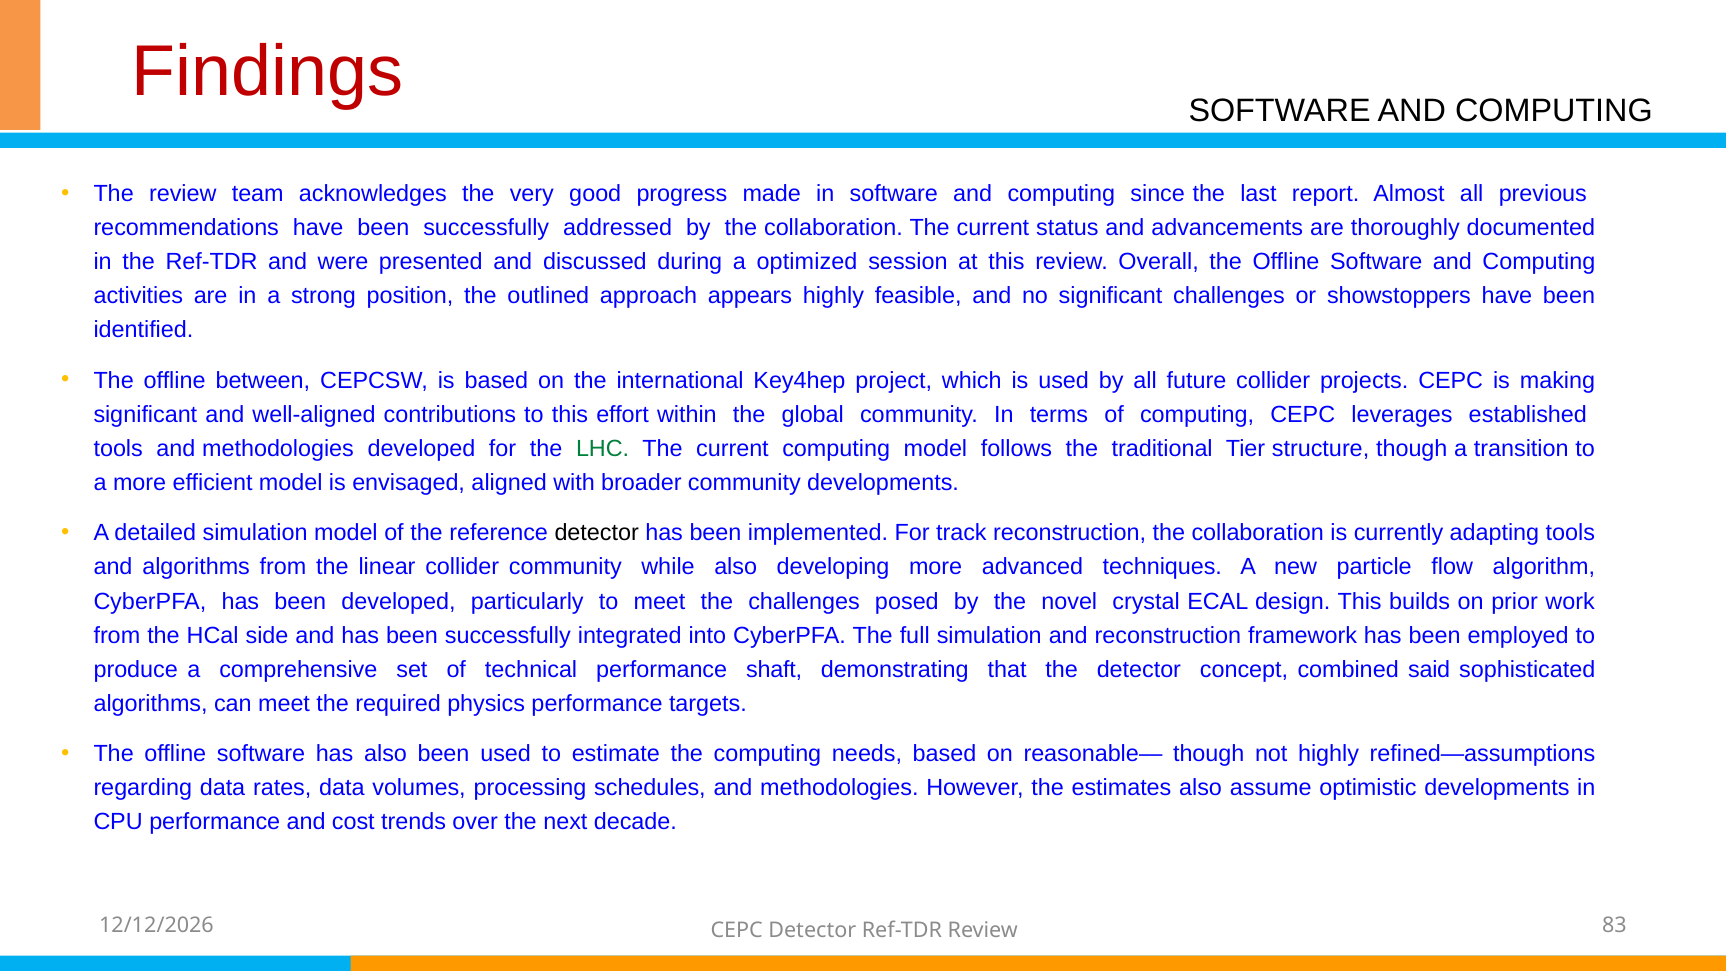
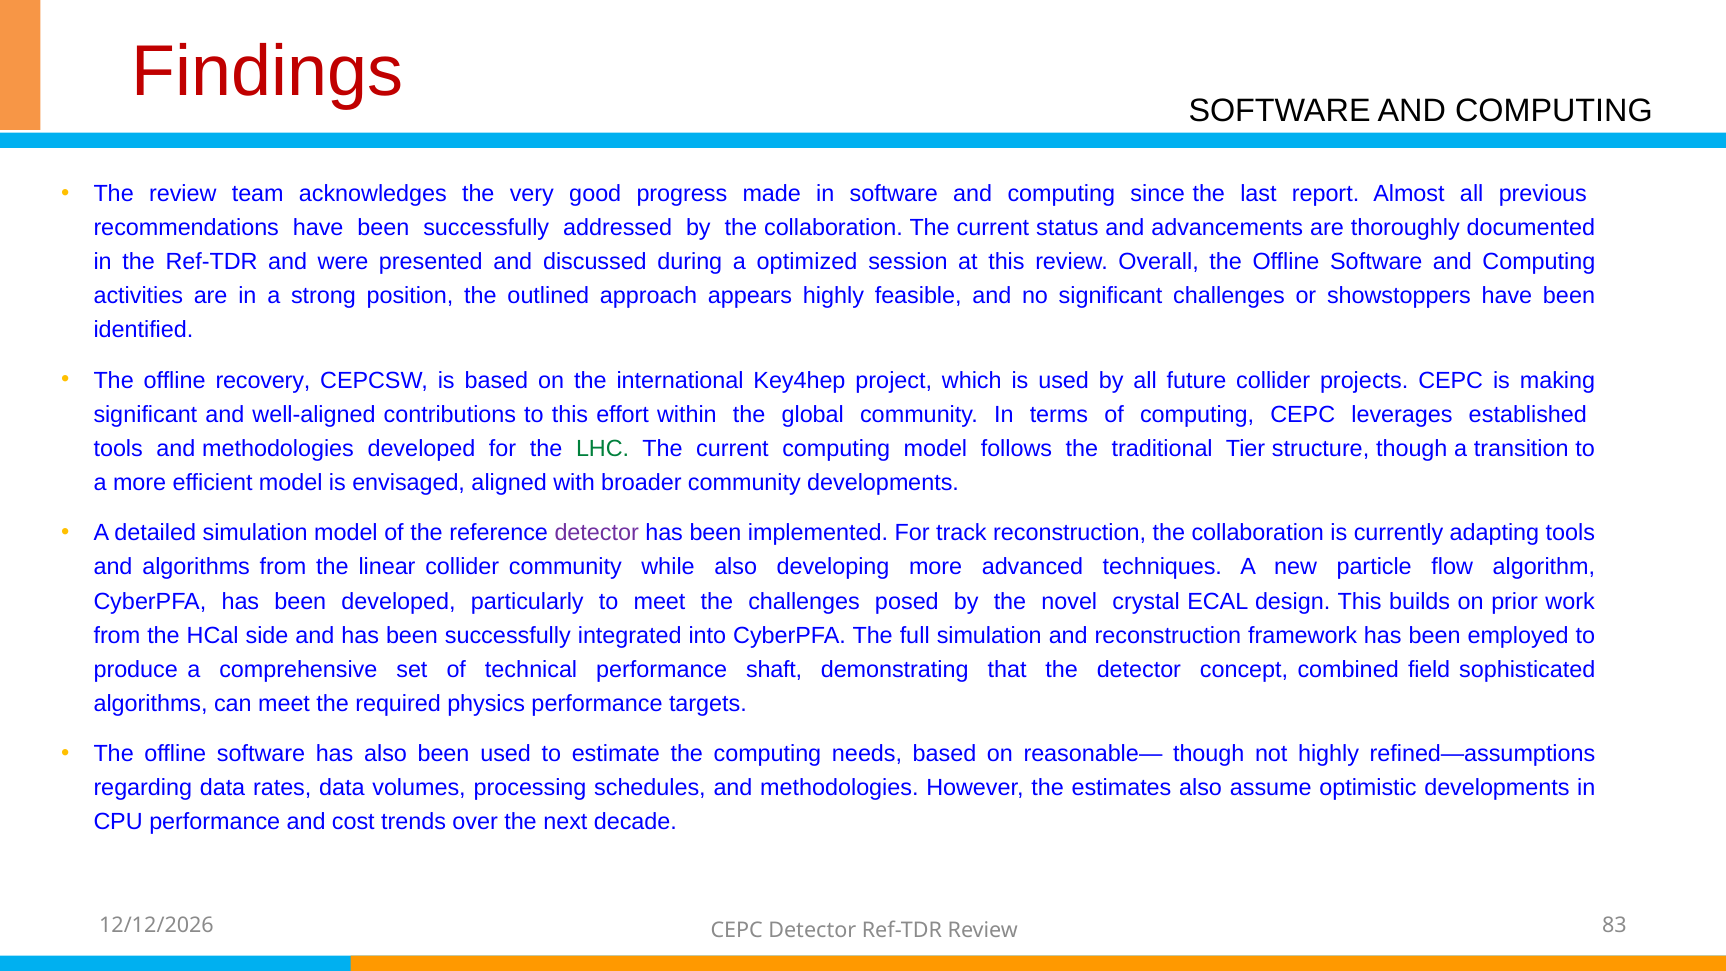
between: between -> recovery
detector at (597, 533) colour: black -> purple
said: said -> field
